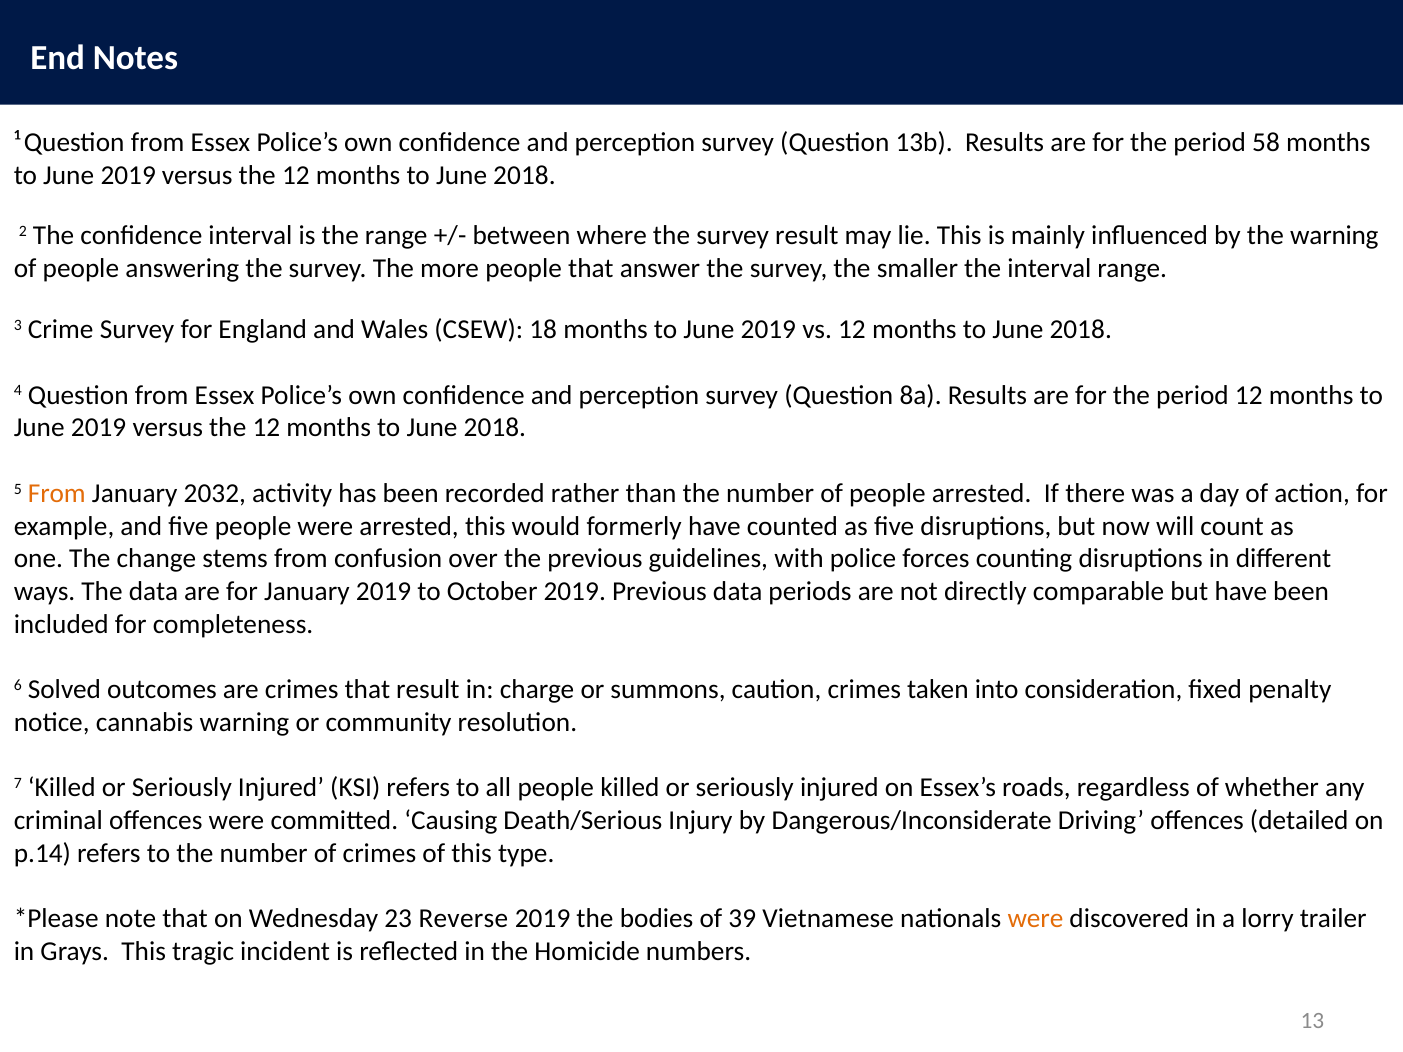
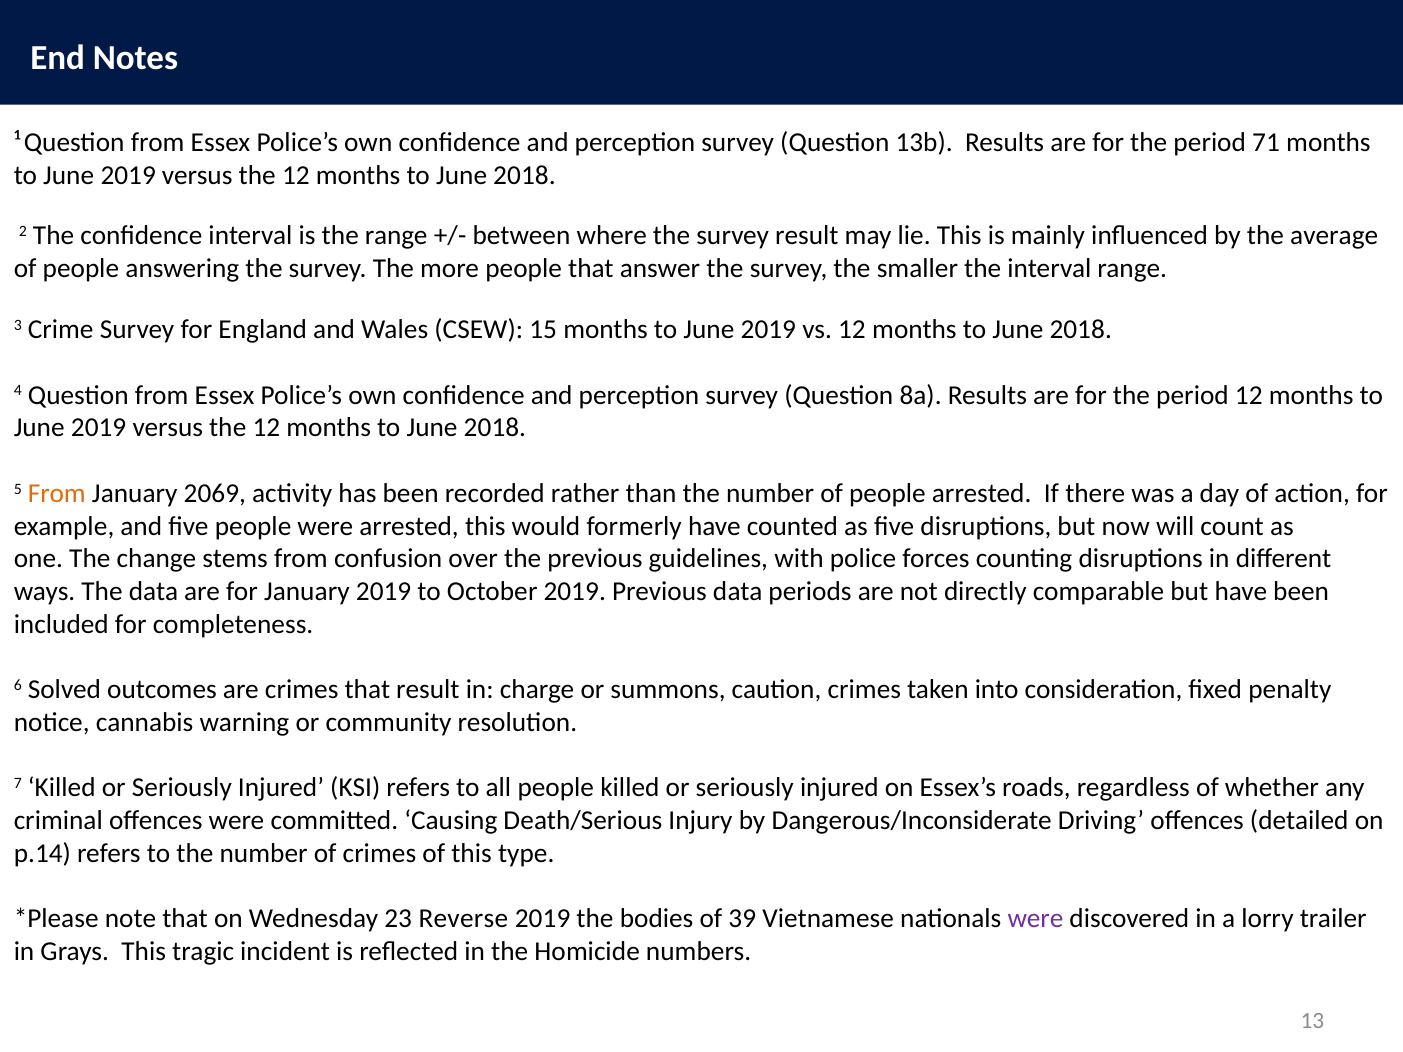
58: 58 -> 71
the warning: warning -> average
18: 18 -> 15
2032: 2032 -> 2069
were at (1035, 919) colour: orange -> purple
